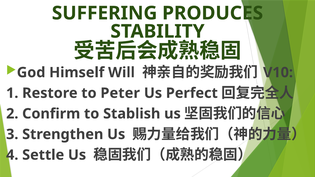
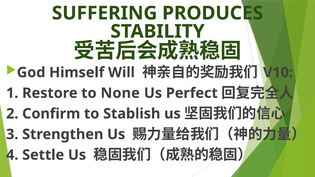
Peter: Peter -> None
